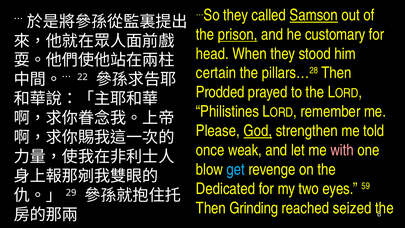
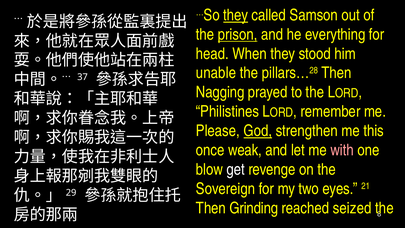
they at (236, 15) underline: none -> present
Samson underline: present -> none
customary: customary -> everything
certain: certain -> unable
22: 22 -> 37
Prodded: Prodded -> Nagging
told: told -> this
get colour: light blue -> white
Dedicated: Dedicated -> Sovereign
59: 59 -> 21
